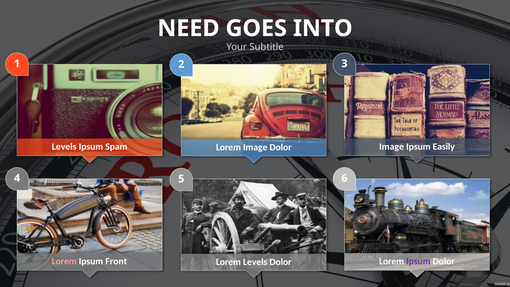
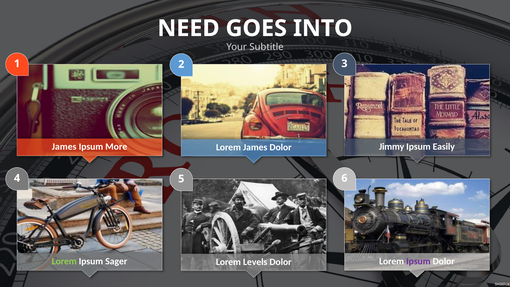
Levels at (64, 147): Levels -> James
Spam: Spam -> More
Image at (392, 147): Image -> Jimmy
Lorem Image: Image -> James
Lorem at (64, 261) colour: pink -> light green
Front: Front -> Sager
